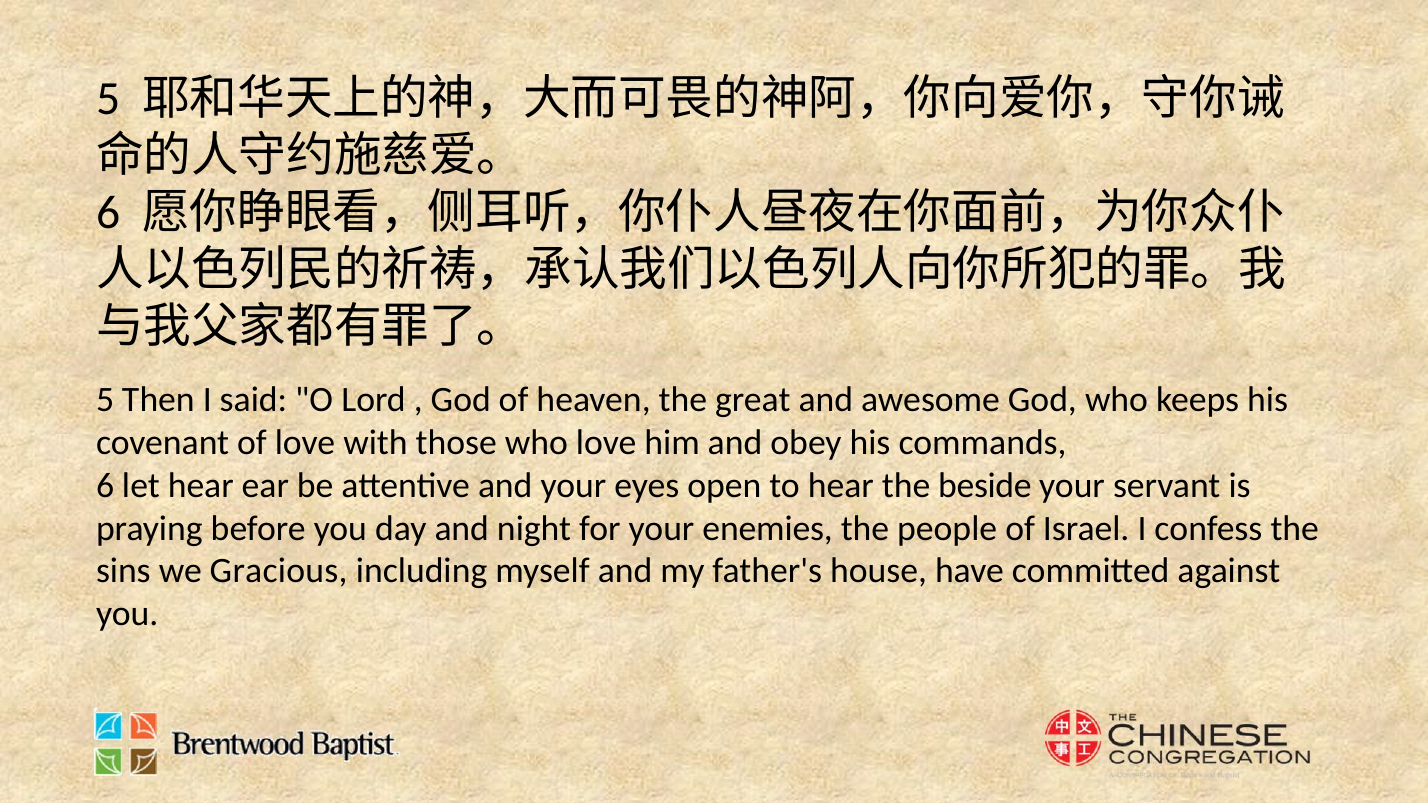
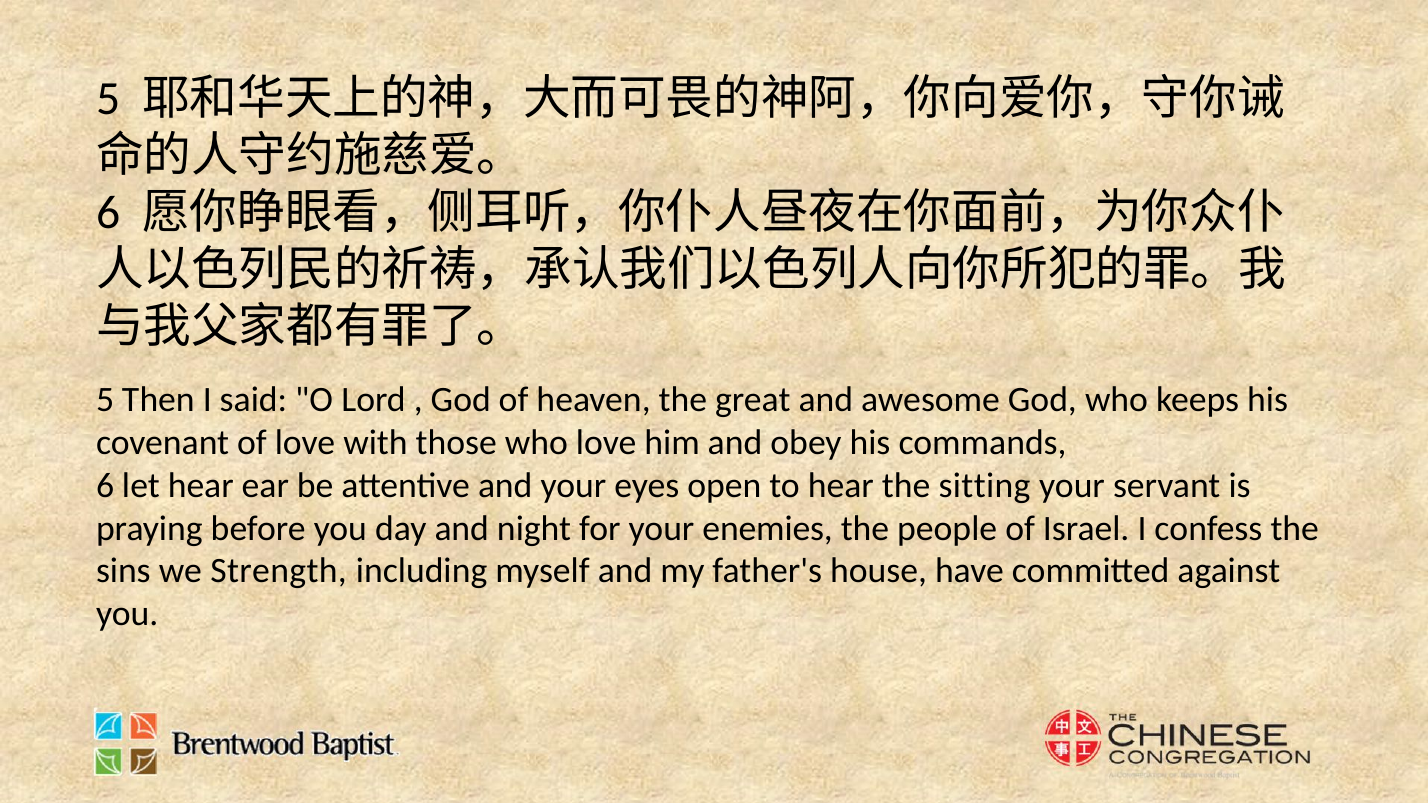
beside: beside -> sitting
Gracious: Gracious -> Strength
